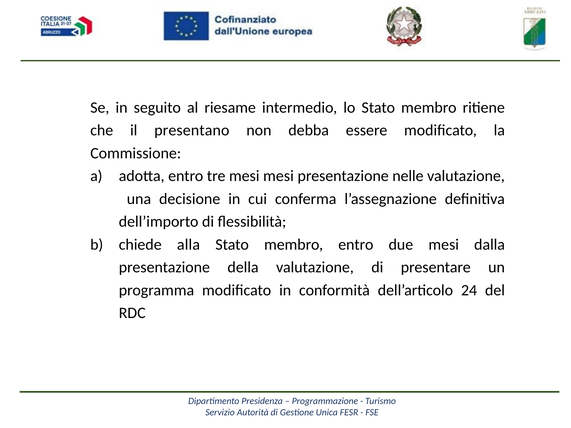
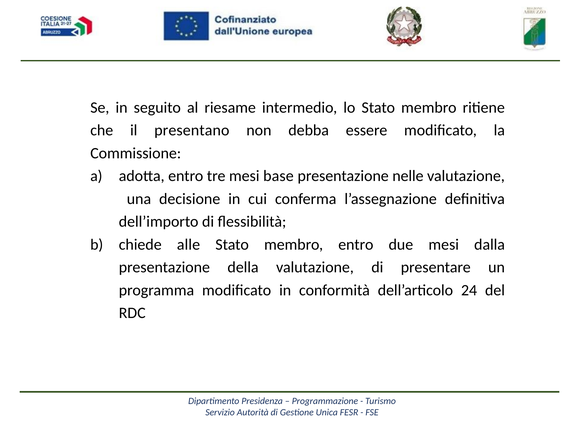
mesi mesi: mesi -> base
alla: alla -> alle
